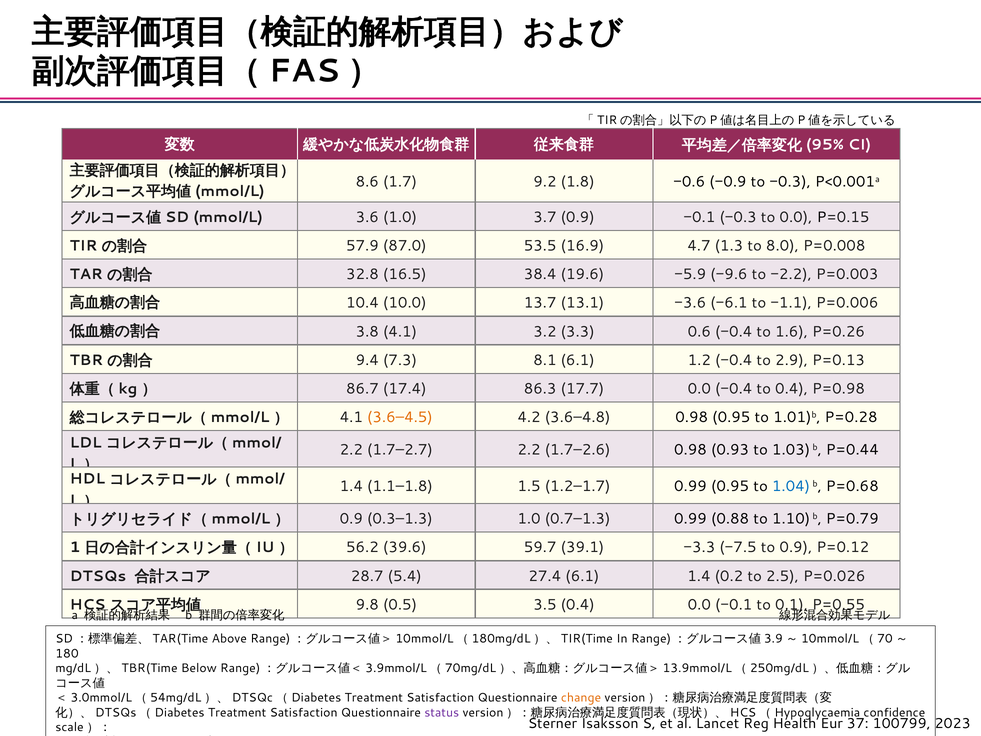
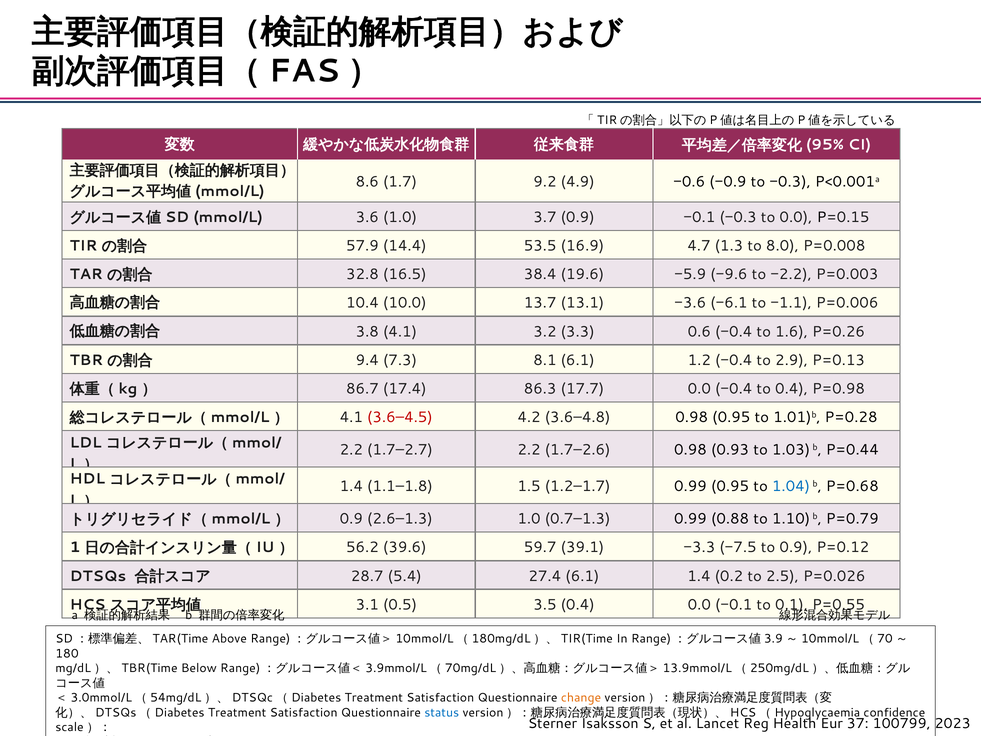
1.8: 1.8 -> 4.9
87.0: 87.0 -> 14.4
3.6–4.5 colour: orange -> red
0.3–1.3: 0.3–1.3 -> 2.6–1.3
9.8: 9.8 -> 3.1
status colour: purple -> blue
